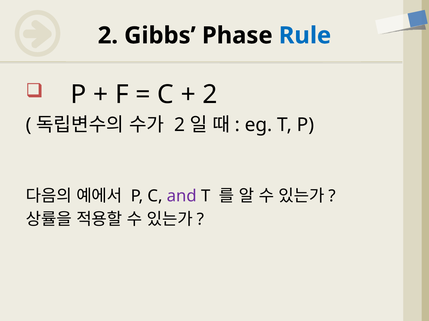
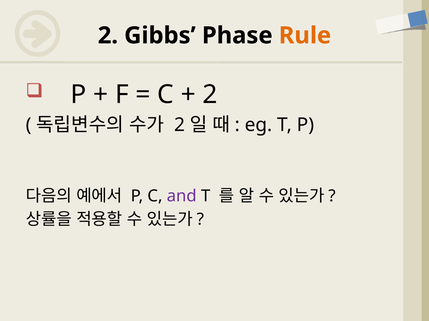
Rule colour: blue -> orange
